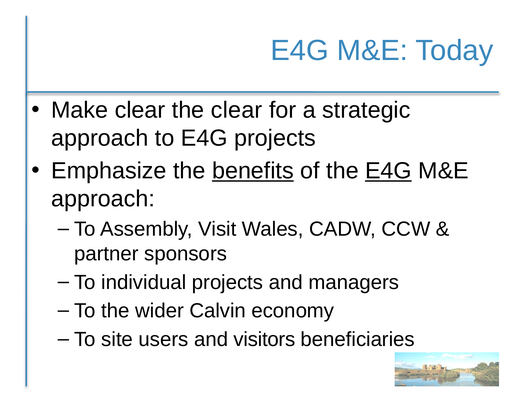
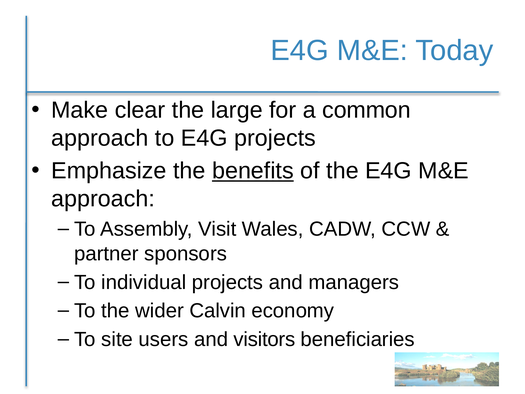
the clear: clear -> large
strategic: strategic -> common
E4G at (388, 171) underline: present -> none
